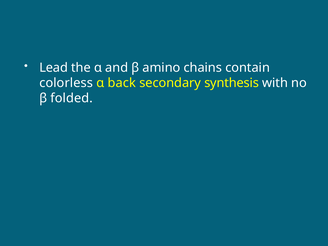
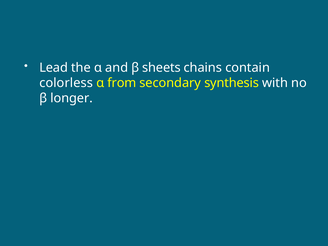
amino: amino -> sheets
back: back -> from
folded: folded -> longer
